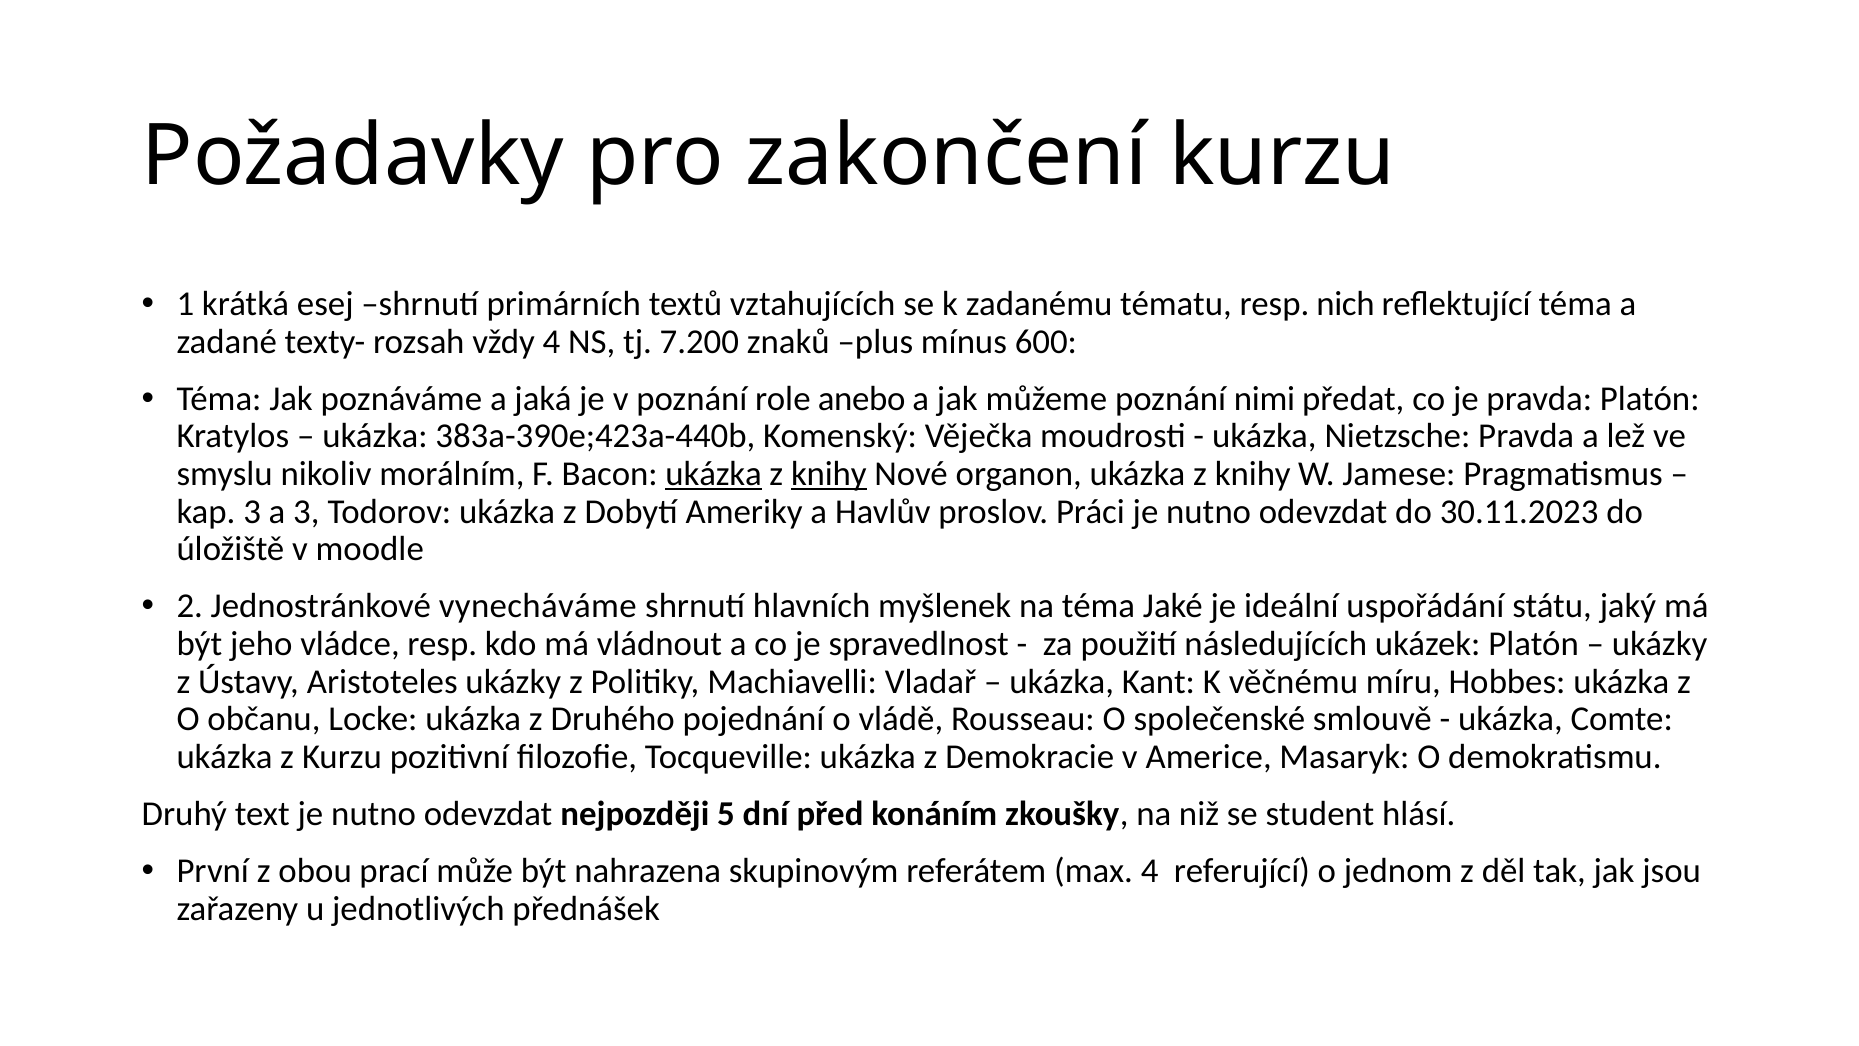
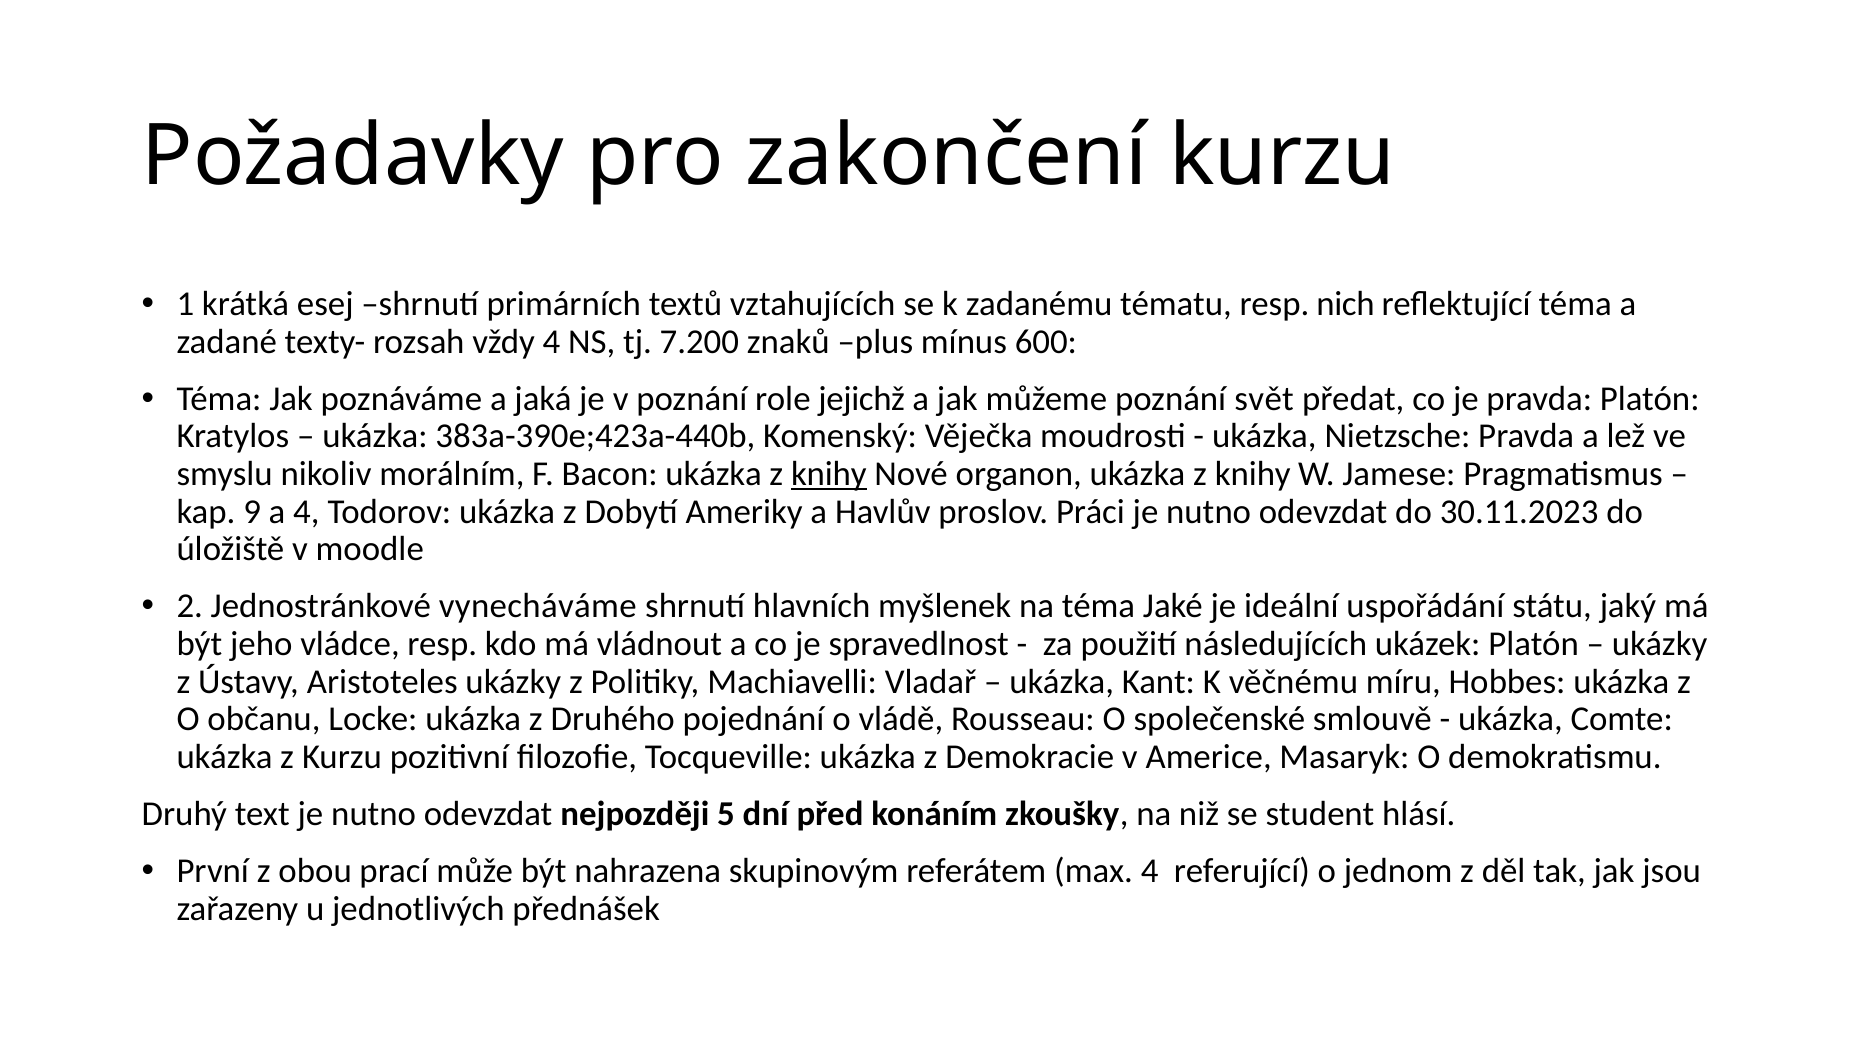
anebo: anebo -> jejichž
nimi: nimi -> svět
ukázka at (714, 474) underline: present -> none
kap 3: 3 -> 9
a 3: 3 -> 4
